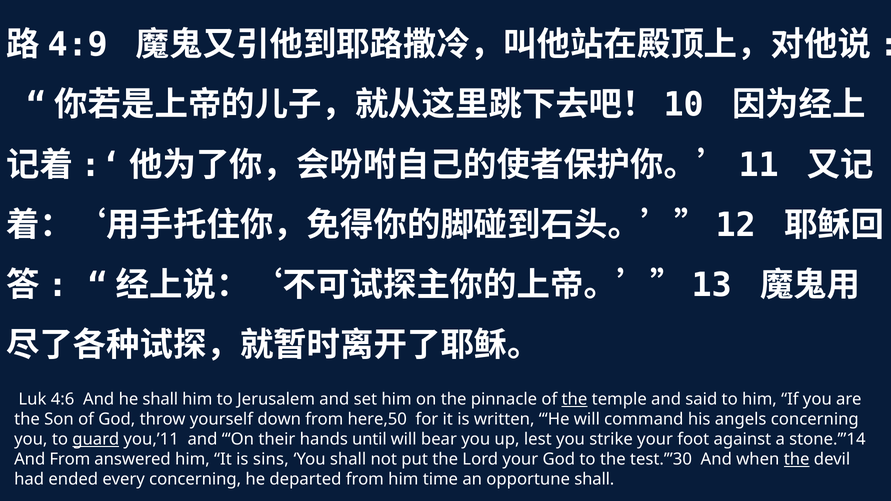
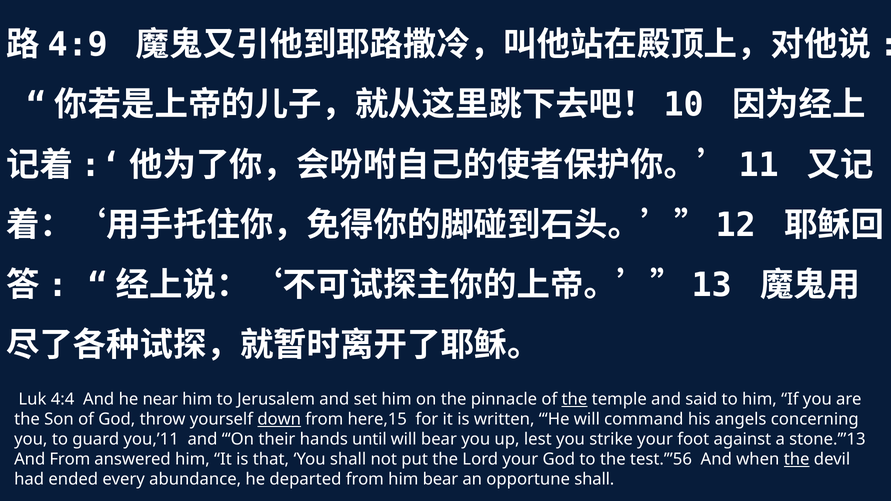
4:6: 4:6 -> 4:4
he shall: shall -> near
down underline: none -> present
here,50: here,50 -> here,15
guard underline: present -> none
stone.’”14: stone.’”14 -> stone.’”13
sins: sins -> that
test.’”30: test.’”30 -> test.’”56
every concerning: concerning -> abundance
him time: time -> bear
